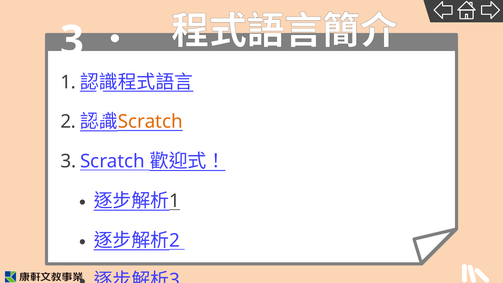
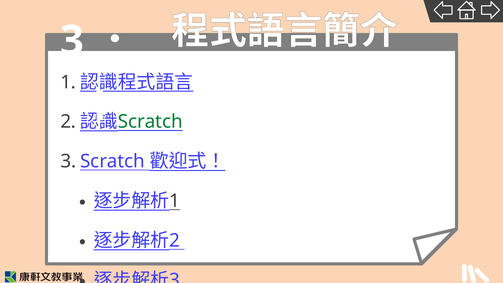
Scratch colour: orange -> green
